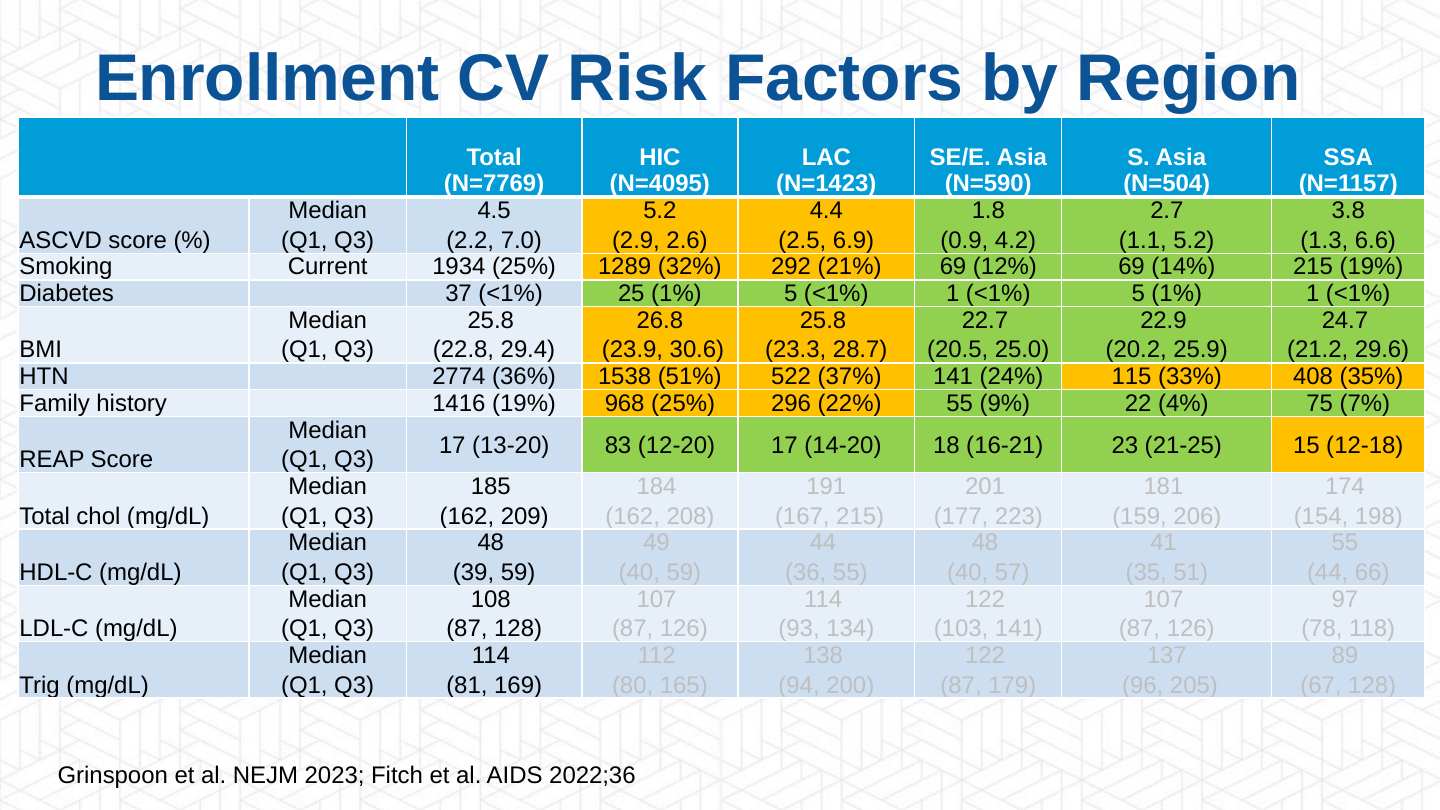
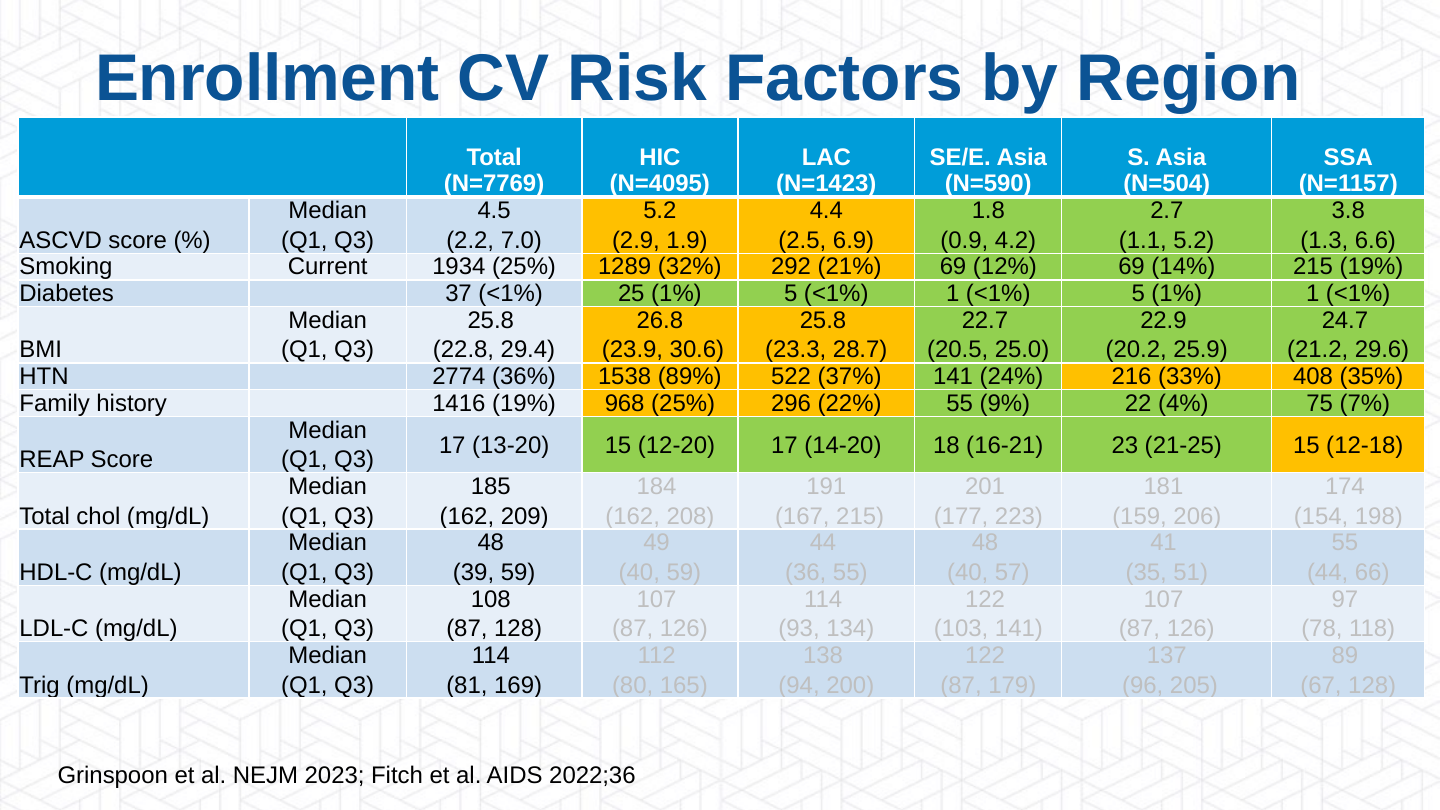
2.6: 2.6 -> 1.9
51%: 51% -> 89%
115: 115 -> 216
13-20 83: 83 -> 15
